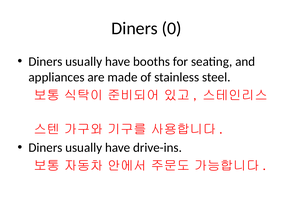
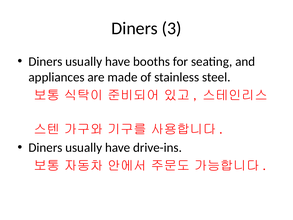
0: 0 -> 3
